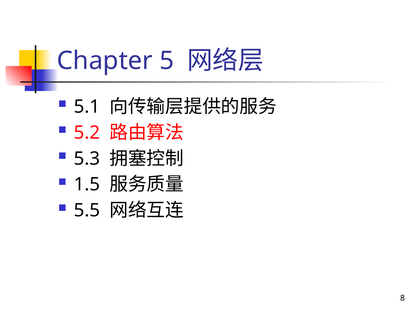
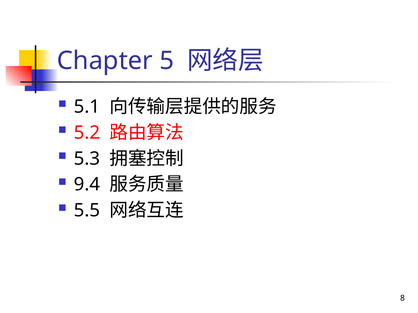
1.5: 1.5 -> 9.4
